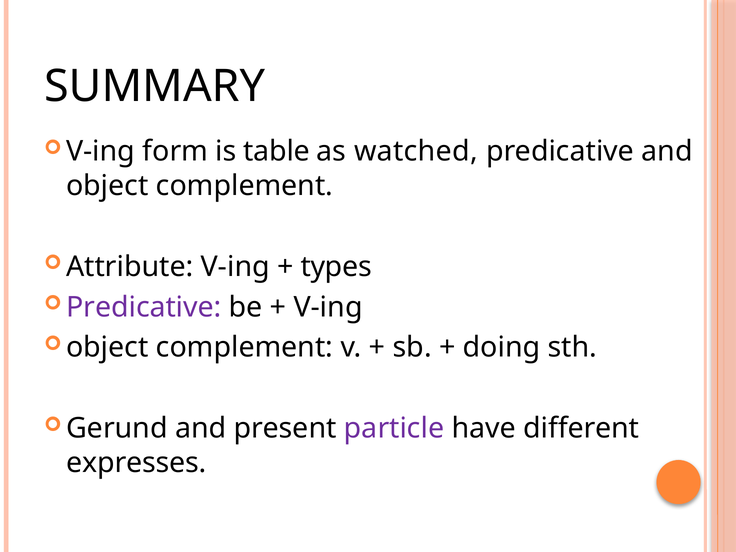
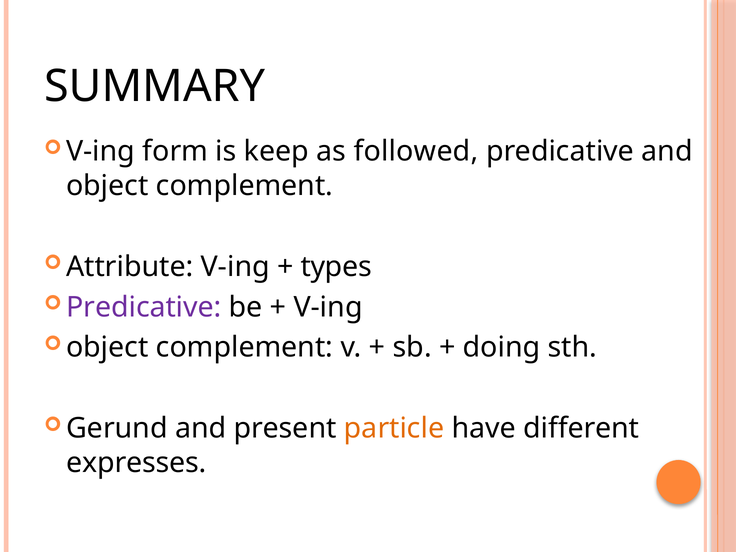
table: table -> keep
watched: watched -> followed
particle colour: purple -> orange
